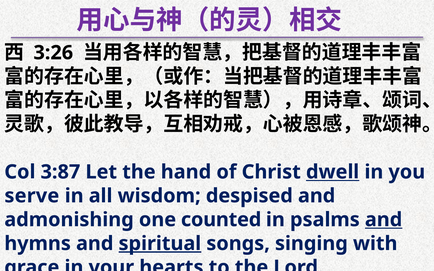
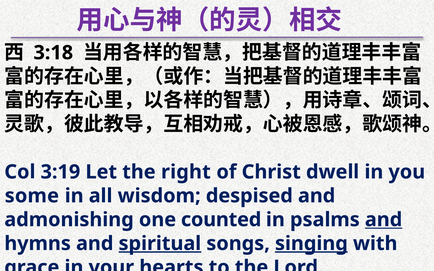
3:26: 3:26 -> 3:18
3:87: 3:87 -> 3:19
hand: hand -> right
dwell underline: present -> none
serve: serve -> some
singing underline: none -> present
